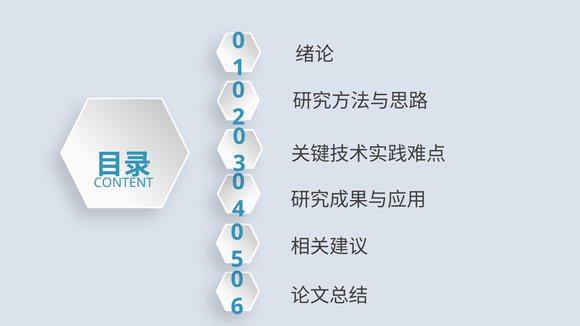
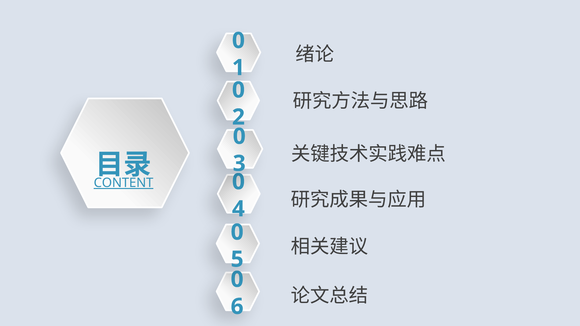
CONTENT underline: none -> present
